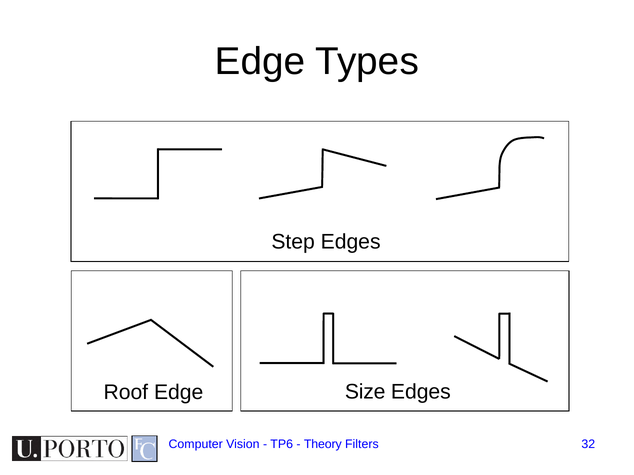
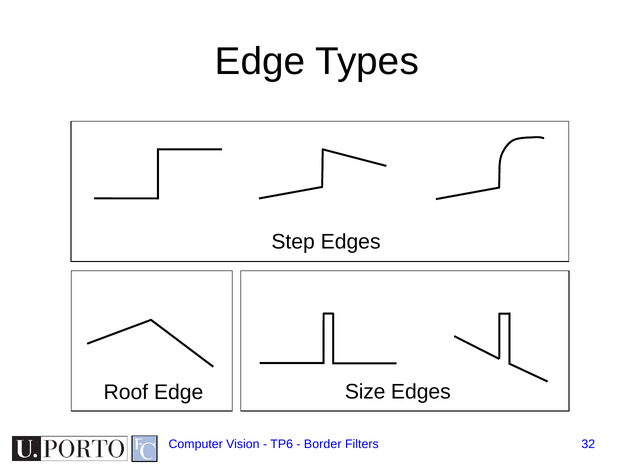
Theory: Theory -> Border
